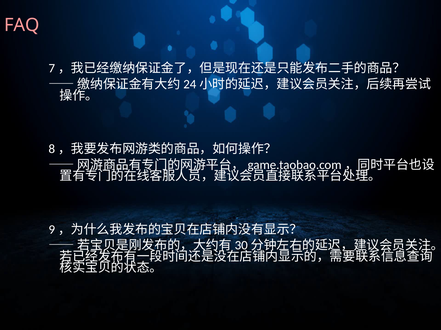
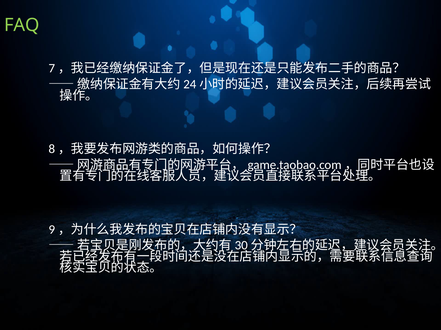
FAQ colour: pink -> light green
